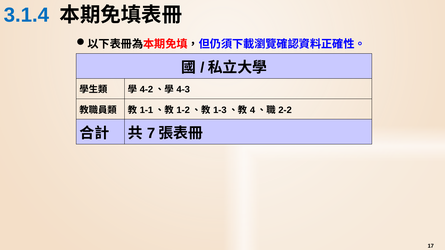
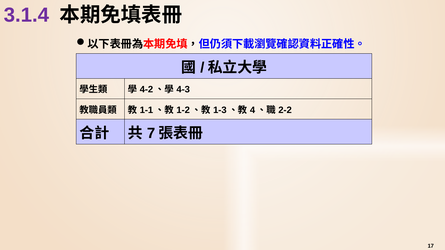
3.1.4 colour: blue -> purple
